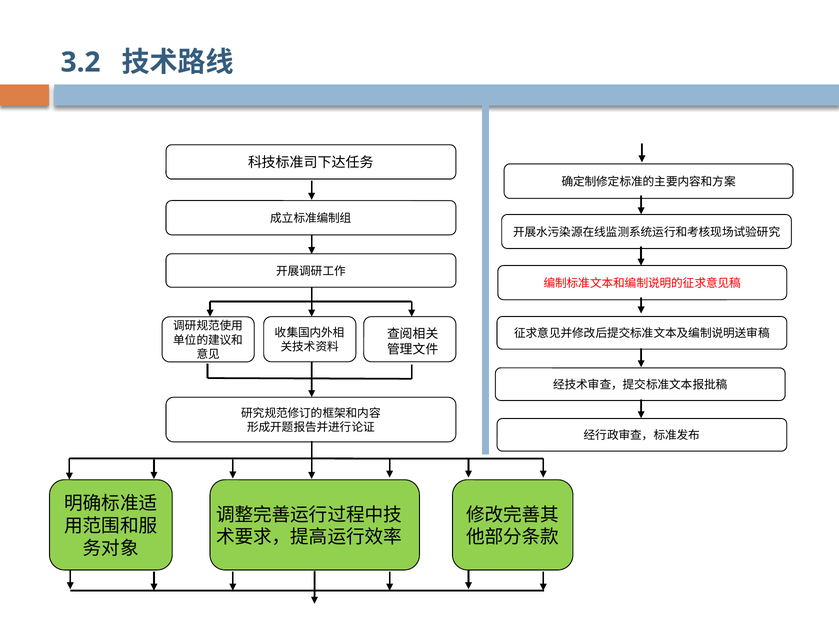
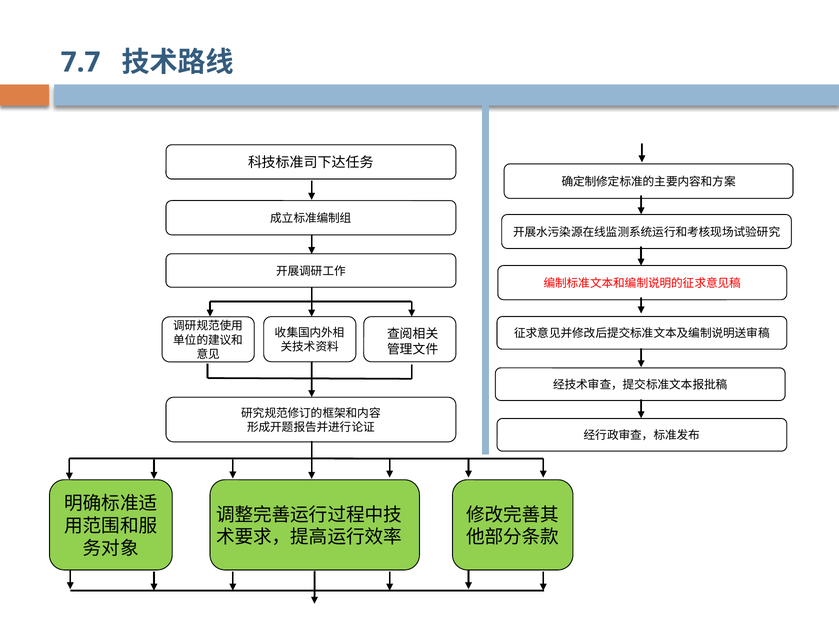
3.2: 3.2 -> 7.7
